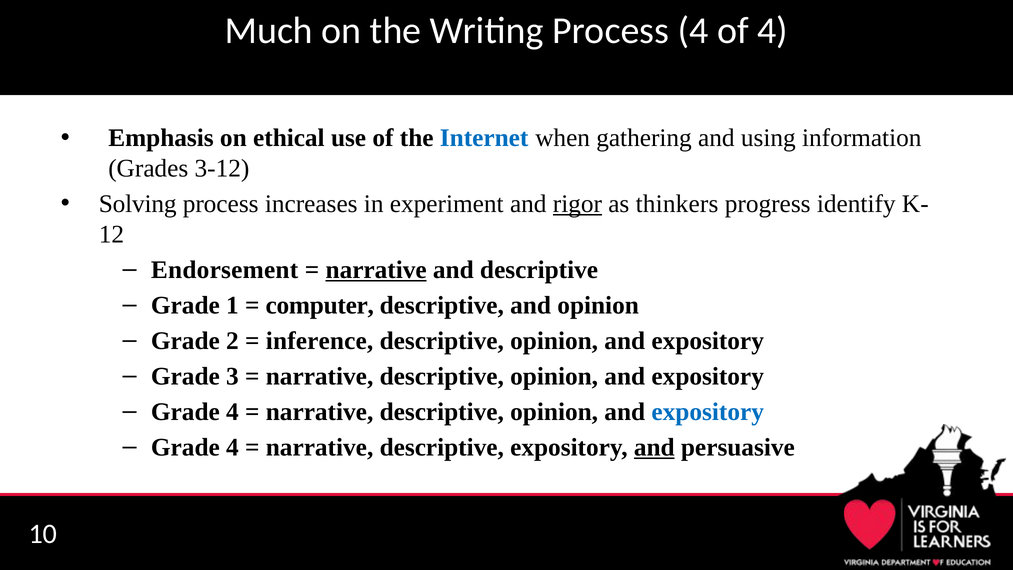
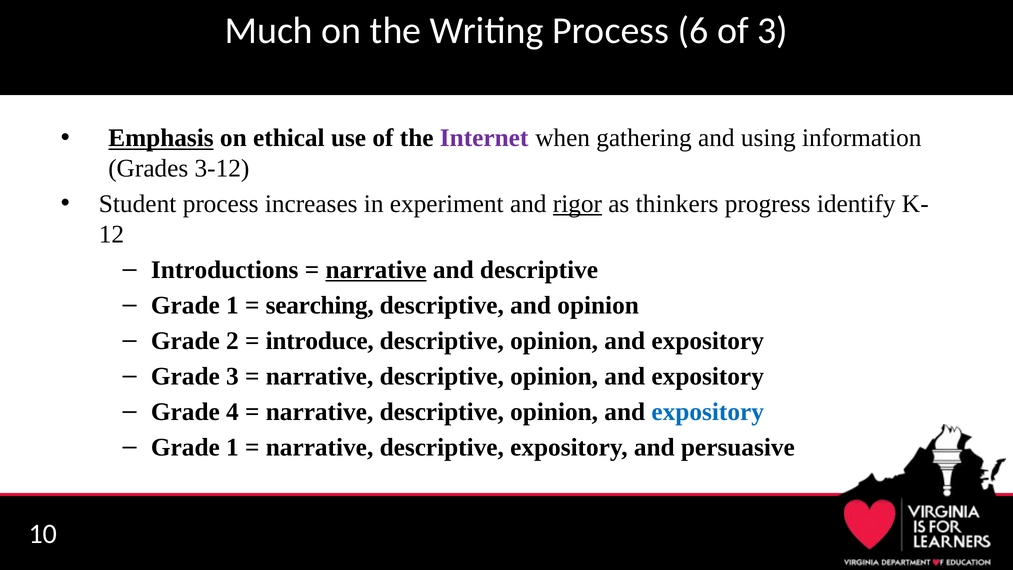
Process 4: 4 -> 6
of 4: 4 -> 3
Emphasis underline: none -> present
Internet colour: blue -> purple
Solving: Solving -> Student
Endorsement: Endorsement -> Introductions
computer: computer -> searching
inference: inference -> introduce
4 at (232, 447): 4 -> 1
and at (654, 447) underline: present -> none
